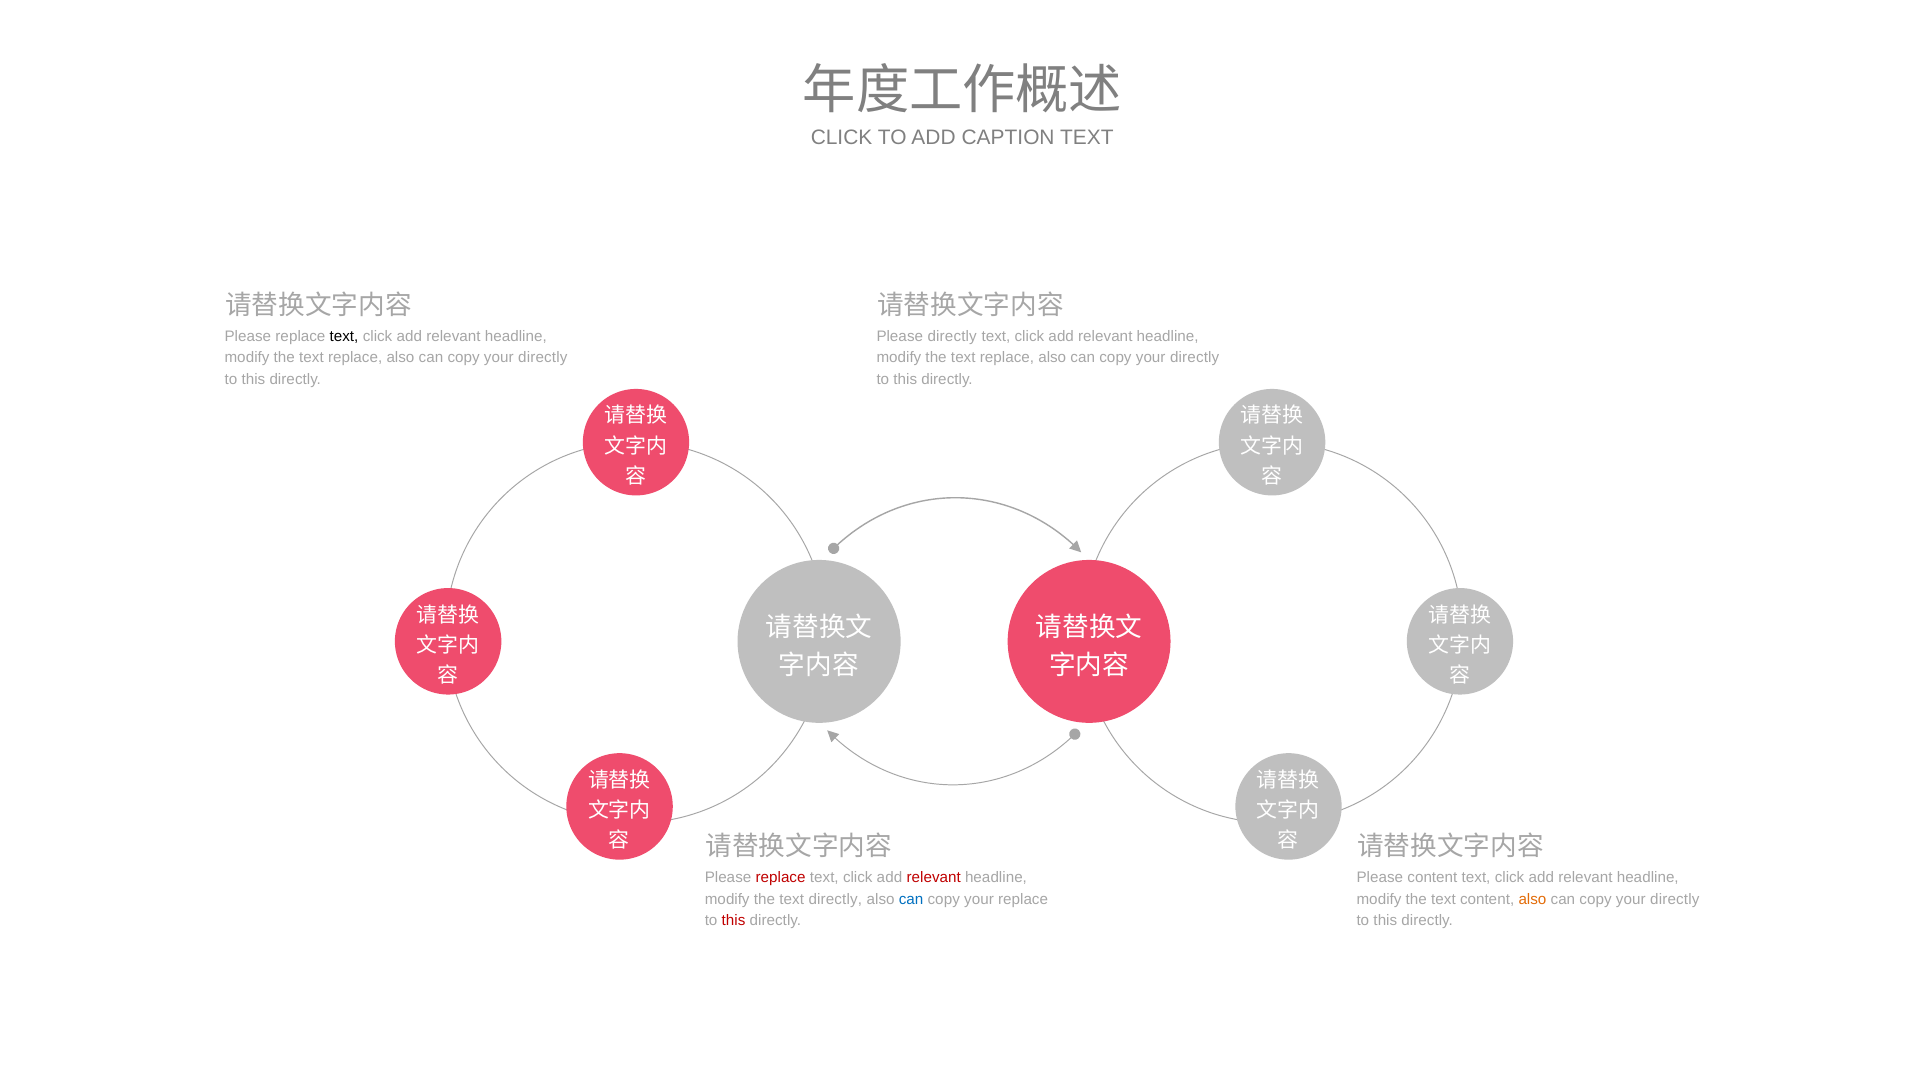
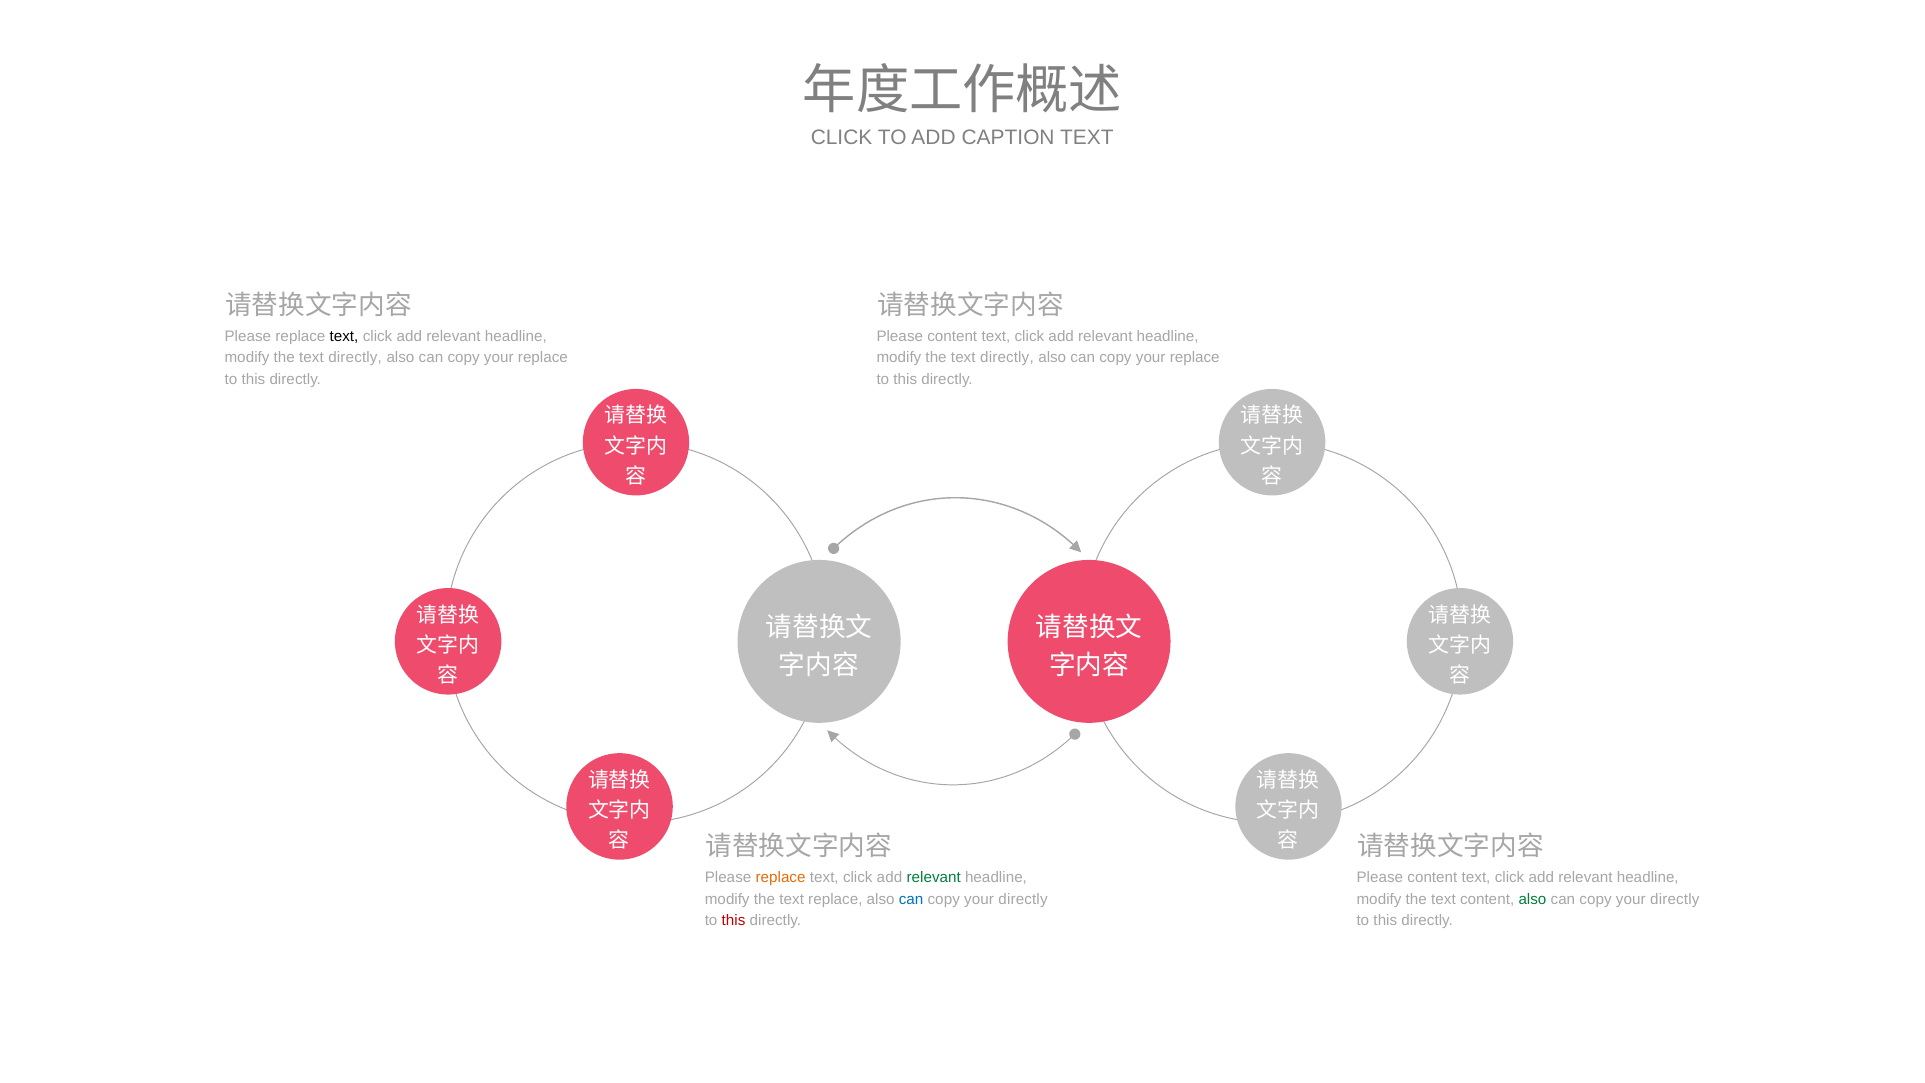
directly at (952, 336): directly -> content
replace at (355, 358): replace -> directly
directly at (543, 358): directly -> replace
replace at (1007, 358): replace -> directly
directly at (1195, 358): directly -> replace
replace at (781, 877) colour: red -> orange
relevant at (934, 877) colour: red -> green
text directly: directly -> replace
replace at (1023, 899): replace -> directly
also at (1532, 899) colour: orange -> green
